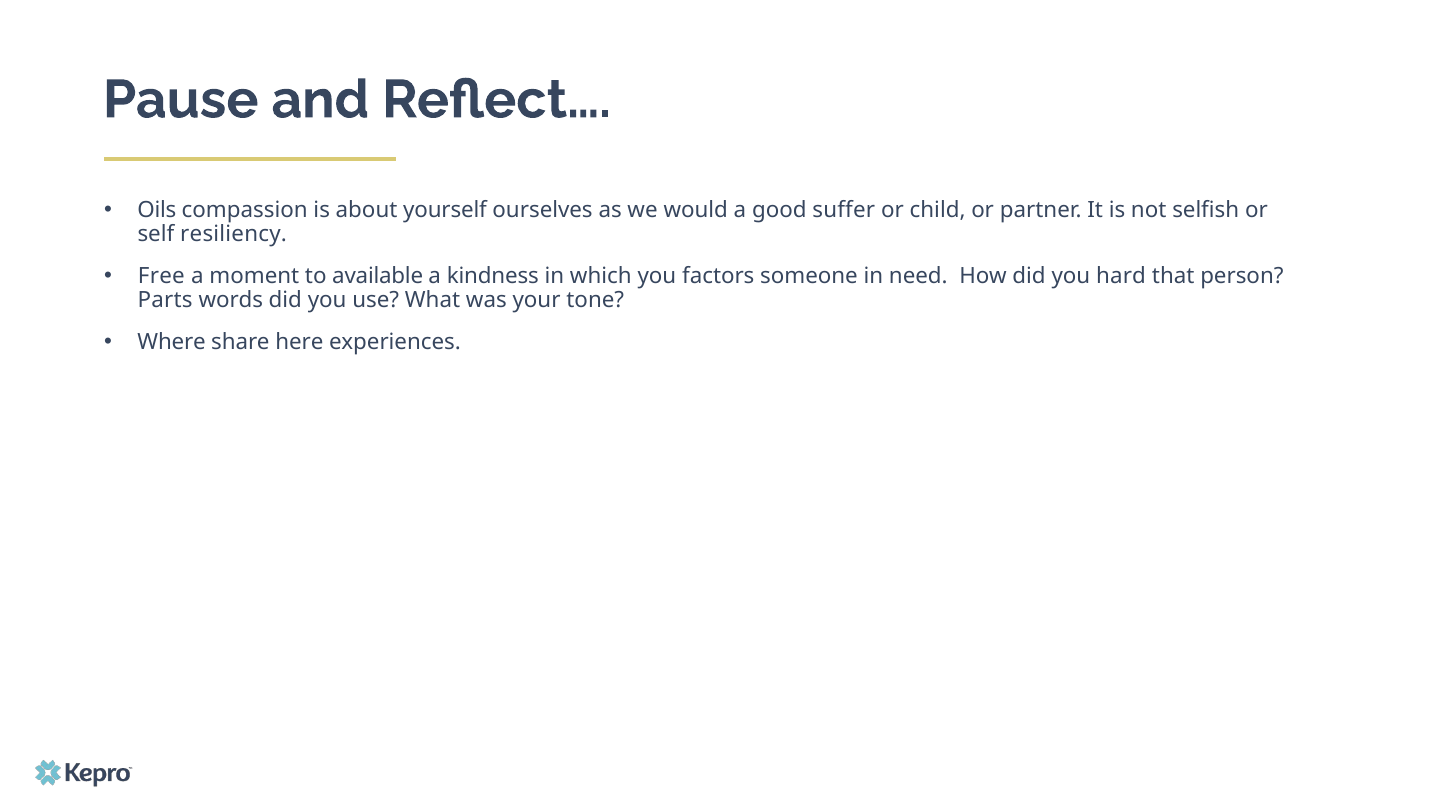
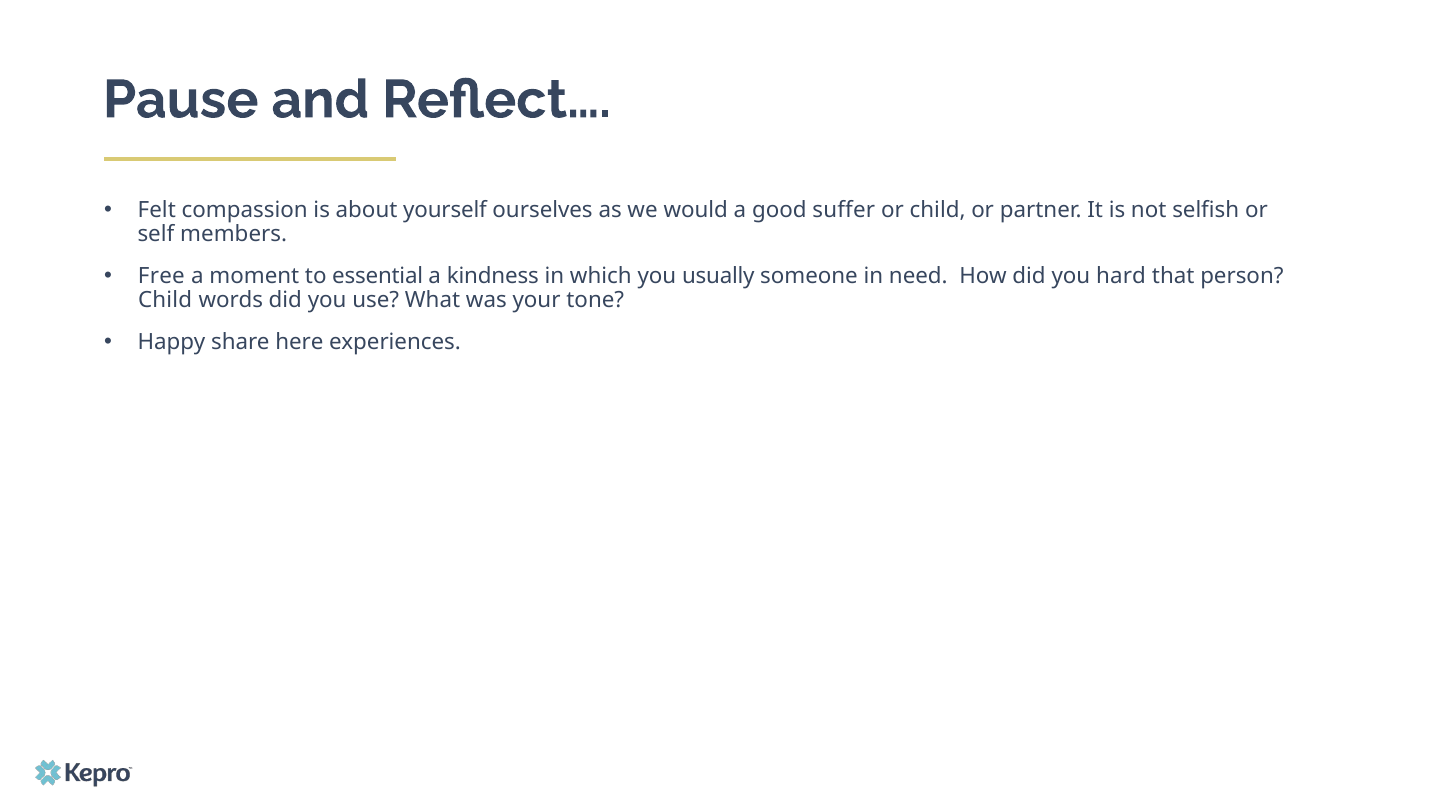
Oils: Oils -> Felt
resiliency: resiliency -> members
available: available -> essential
factors: factors -> usually
Parts at (165, 300): Parts -> Child
Where: Where -> Happy
